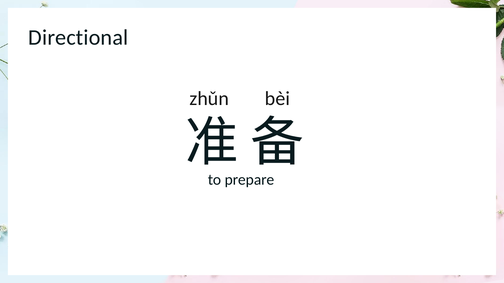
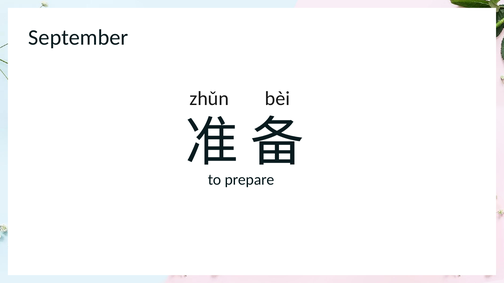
Directional: Directional -> September
